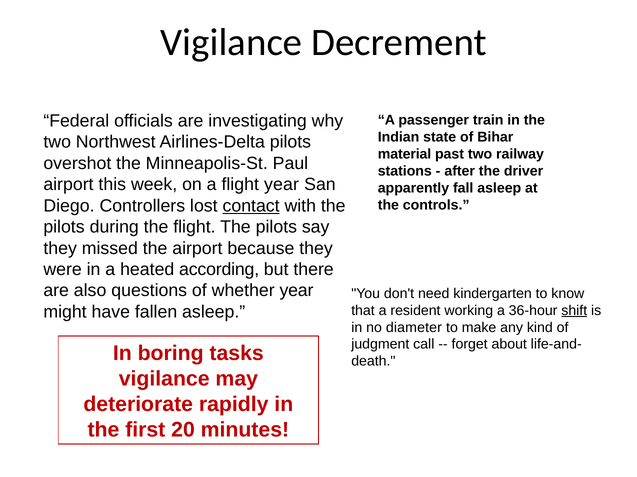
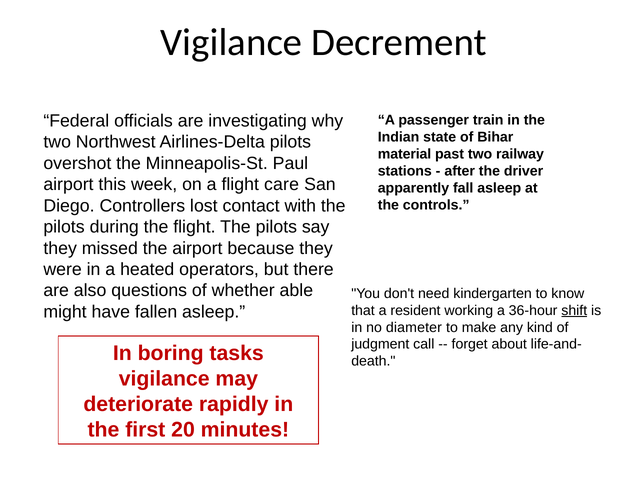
flight year: year -> care
contact underline: present -> none
according: according -> operators
whether year: year -> able
